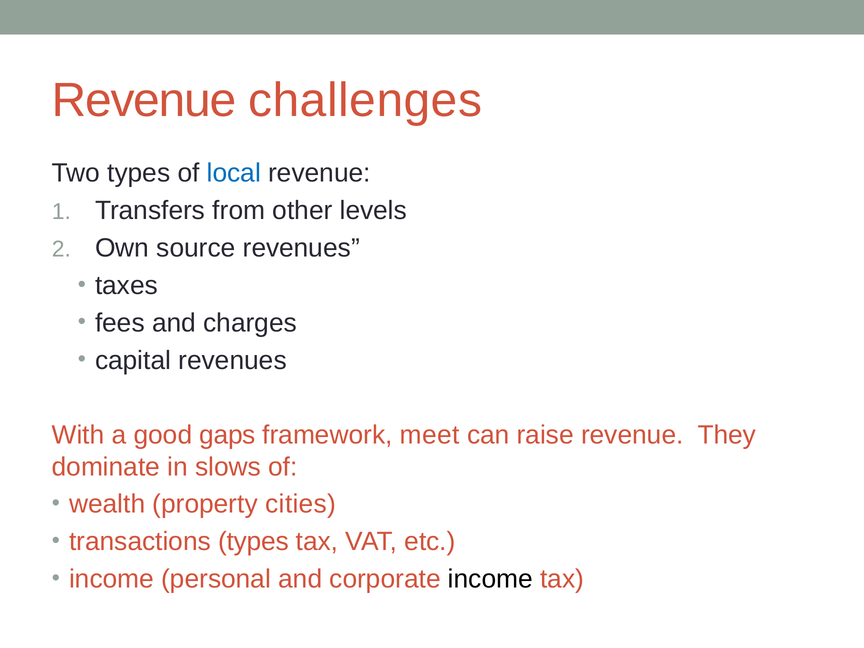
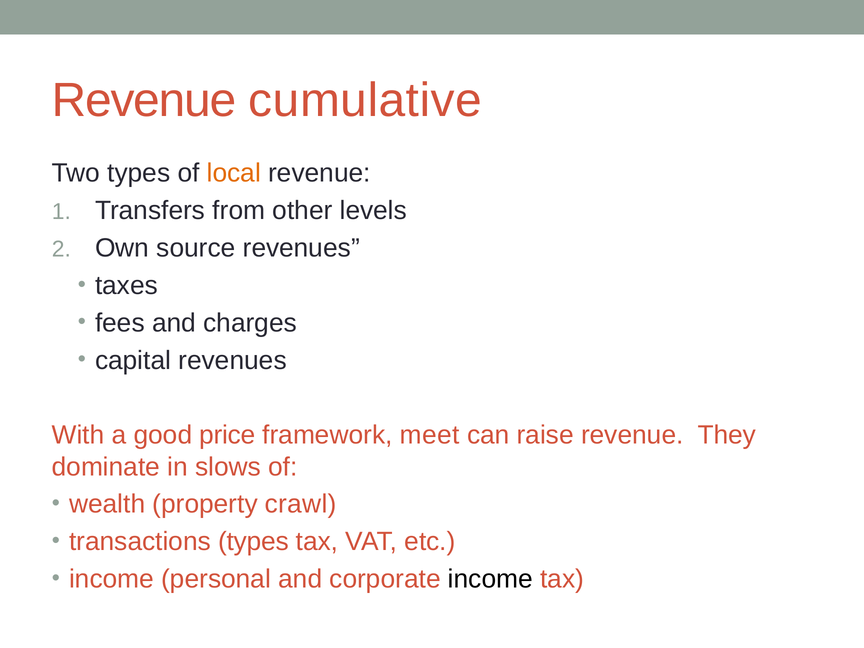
challenges: challenges -> cumulative
local colour: blue -> orange
gaps: gaps -> price
cities: cities -> crawl
